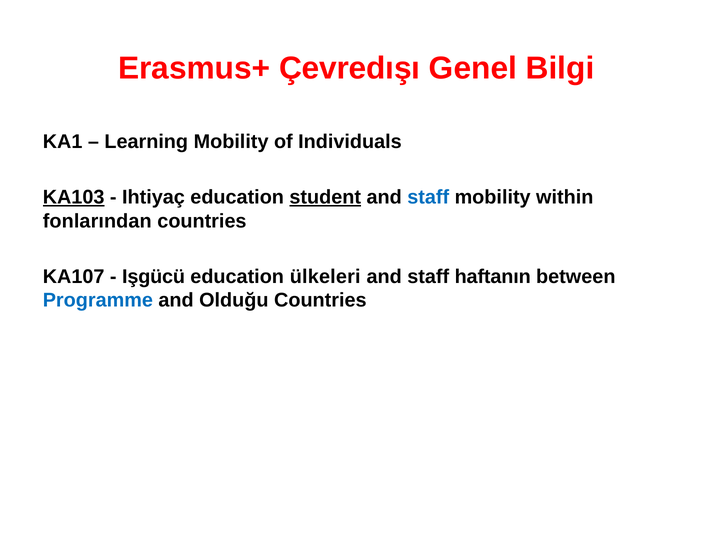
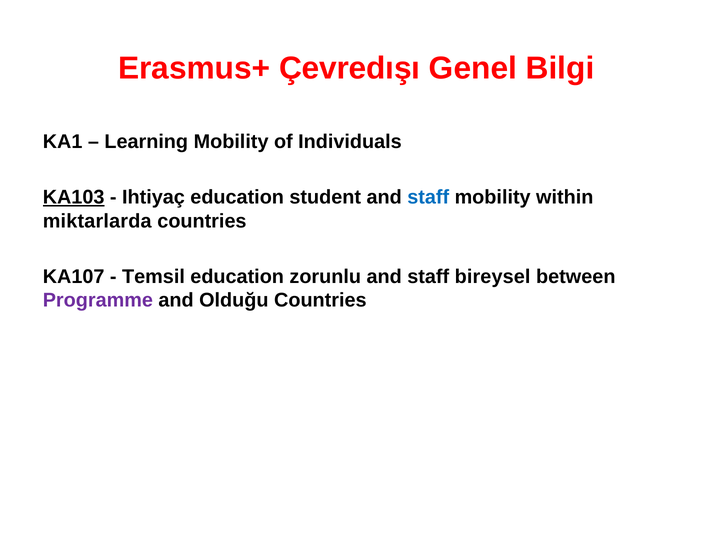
student underline: present -> none
fonlarından: fonlarından -> miktarlarda
Işgücü: Işgücü -> Temsil
ülkeleri: ülkeleri -> zorunlu
haftanın: haftanın -> bireysel
Programme colour: blue -> purple
